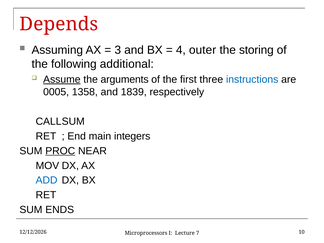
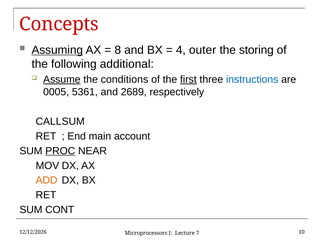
Depends: Depends -> Concepts
Assuming underline: none -> present
3: 3 -> 8
arguments: arguments -> conditions
first underline: none -> present
1358: 1358 -> 5361
1839: 1839 -> 2689
integers: integers -> account
ADD colour: blue -> orange
ENDS: ENDS -> CONT
